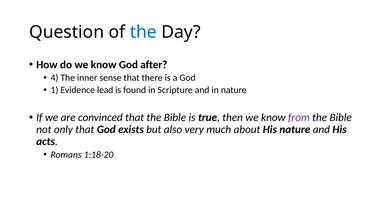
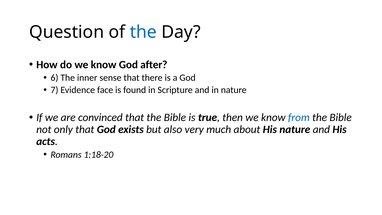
4: 4 -> 6
1: 1 -> 7
lead: lead -> face
from colour: purple -> blue
